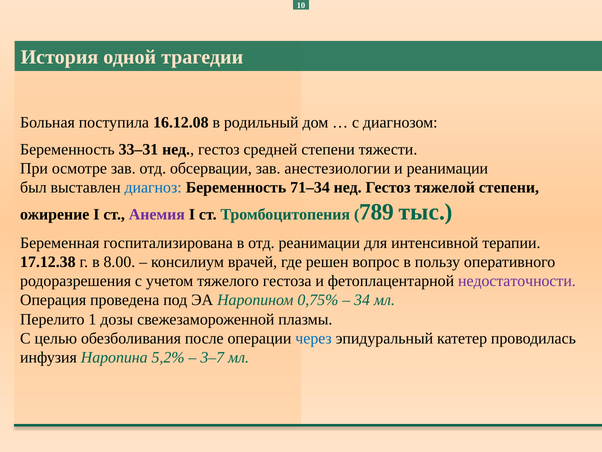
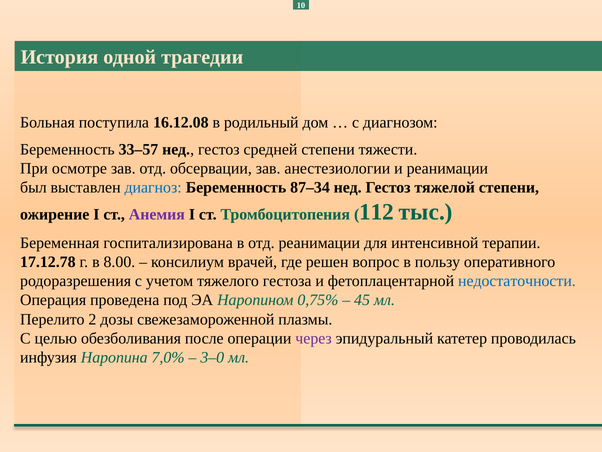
33‒31: 33‒31 -> 33‒57
71‒34: 71‒34 -> 87‒34
789: 789 -> 112
17.12.38: 17.12.38 -> 17.12.78
недостаточности colour: purple -> blue
34: 34 -> 45
1: 1 -> 2
через colour: blue -> purple
5,2%: 5,2% -> 7,0%
3‒7: 3‒7 -> 3‒0
